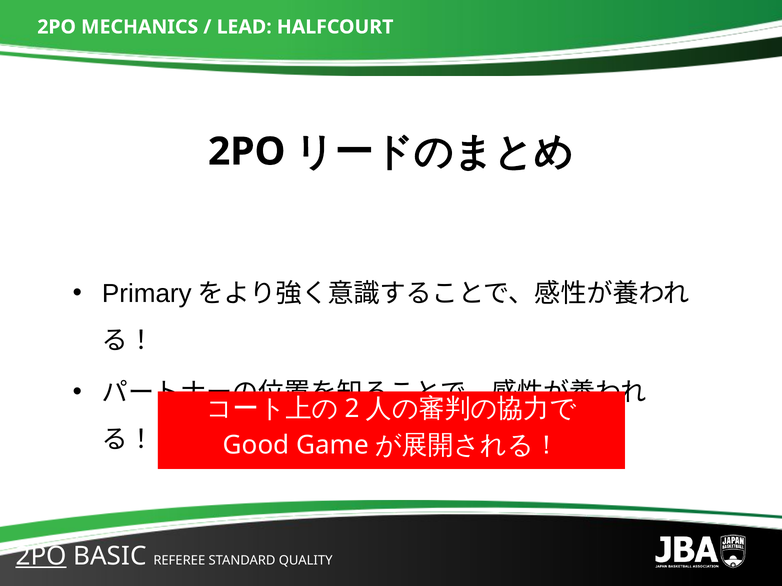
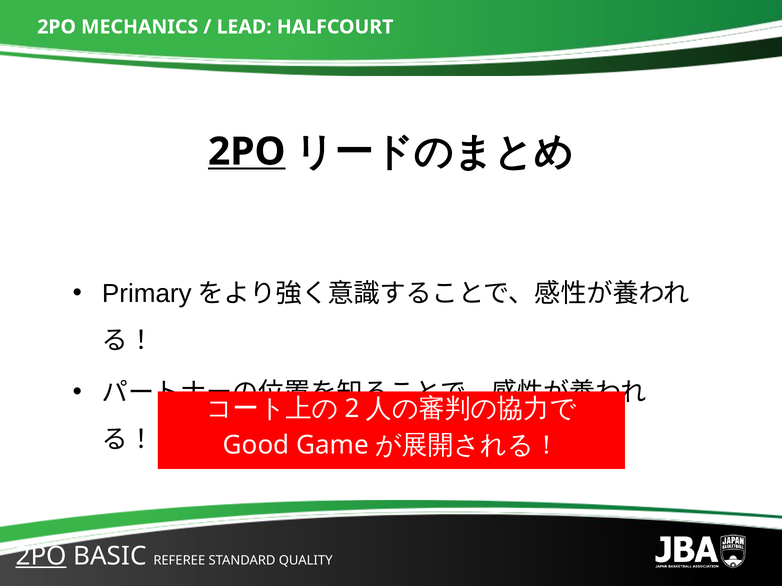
2PO at (247, 152) underline: none -> present
